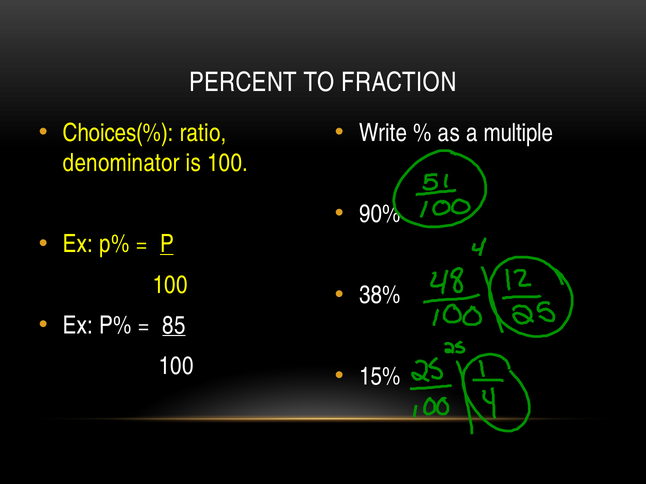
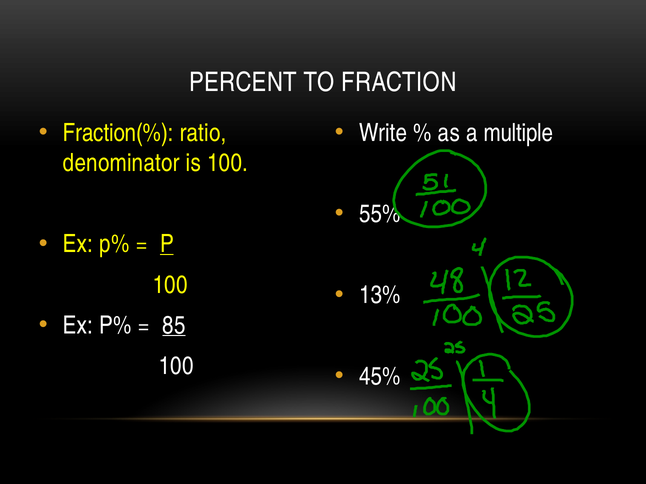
Choices(%: Choices(% -> Fraction(%
90%: 90% -> 55%
38%: 38% -> 13%
15%: 15% -> 45%
